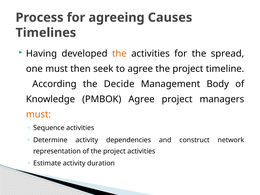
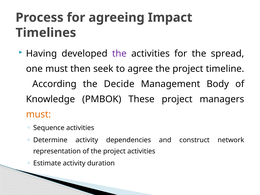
Causes: Causes -> Impact
the at (119, 54) colour: orange -> purple
PMBOK Agree: Agree -> These
